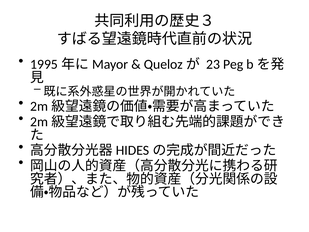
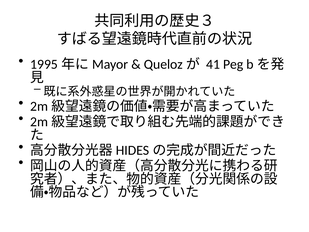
23: 23 -> 41
